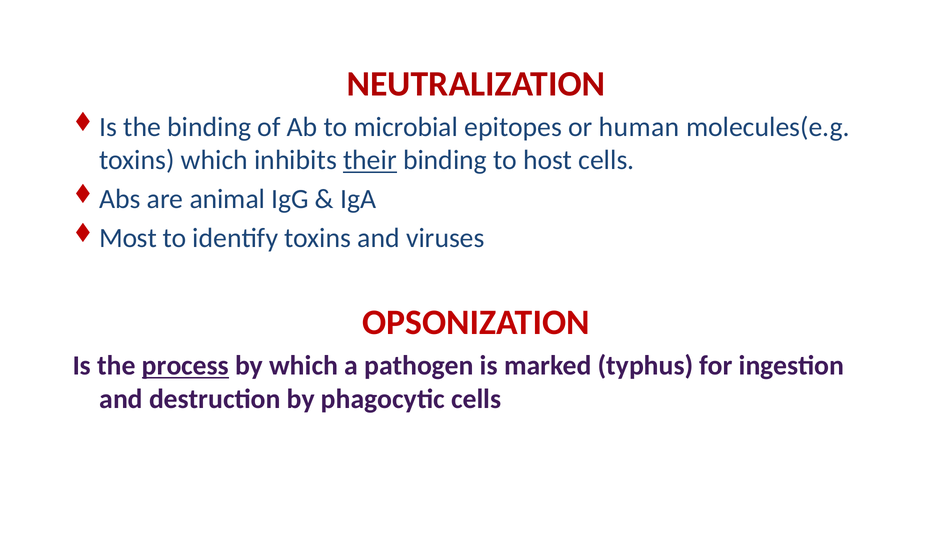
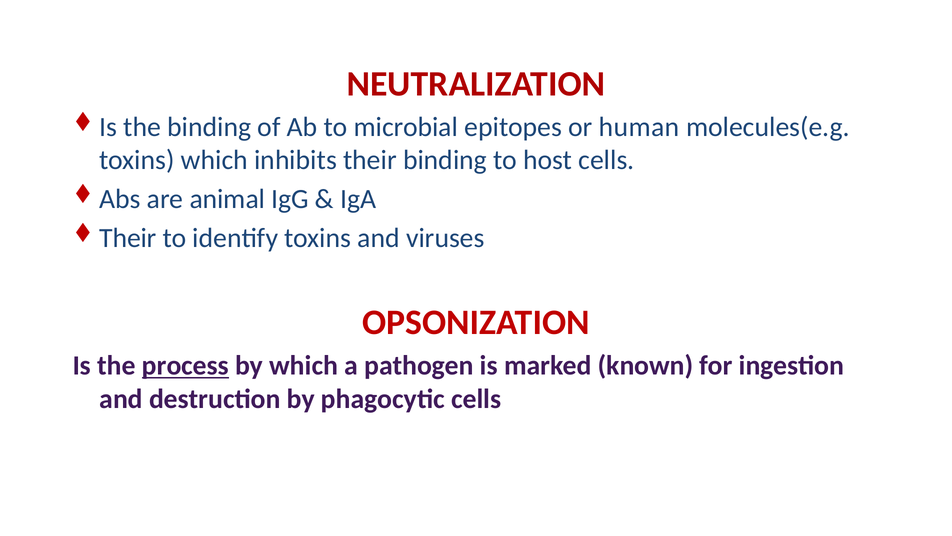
their at (370, 160) underline: present -> none
Most at (128, 238): Most -> Their
typhus: typhus -> known
